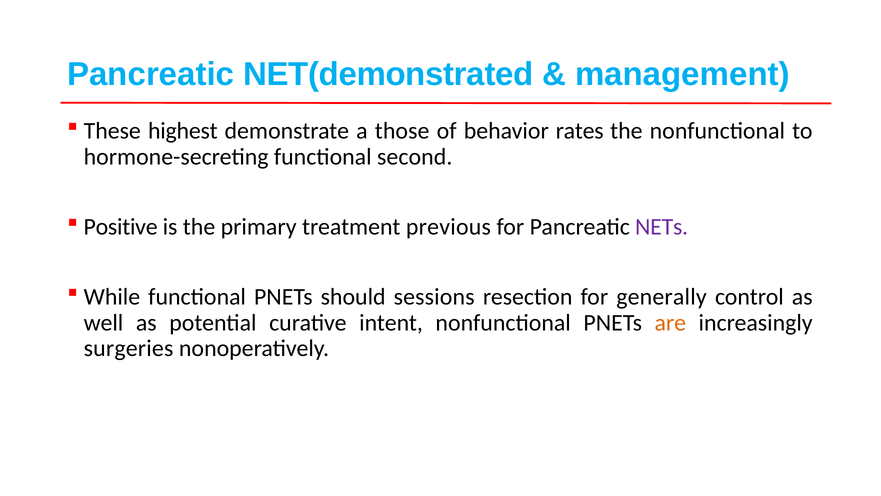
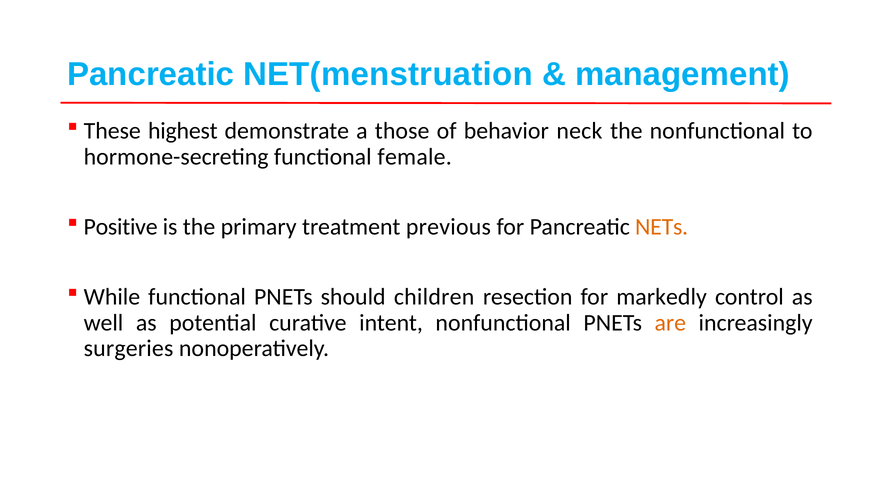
NET(demonstrated: NET(demonstrated -> NET(menstruation
rates: rates -> neck
second: second -> female
NETs colour: purple -> orange
sessions: sessions -> children
generally: generally -> markedly
